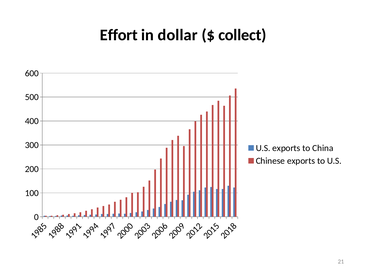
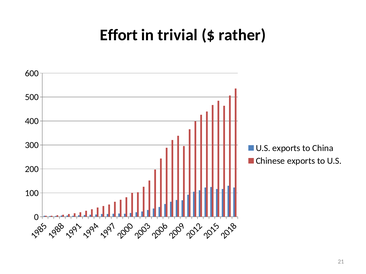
dollar: dollar -> trivial
collect: collect -> rather
